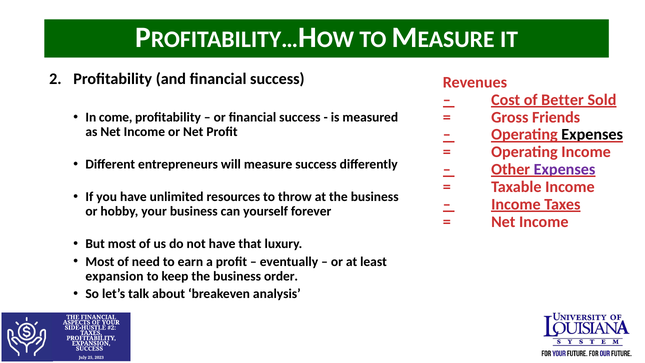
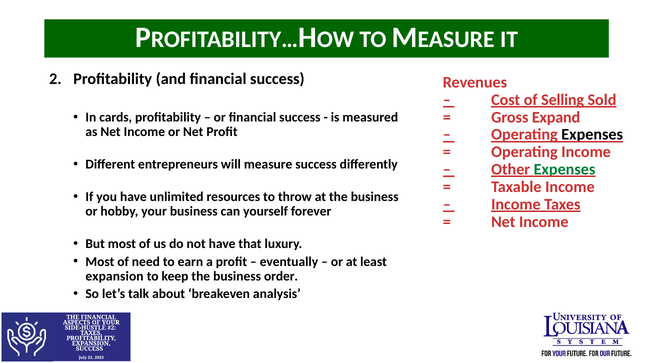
Better: Better -> Selling
Friends: Friends -> Expand
come: come -> cards
Expenses at (565, 169) colour: purple -> green
